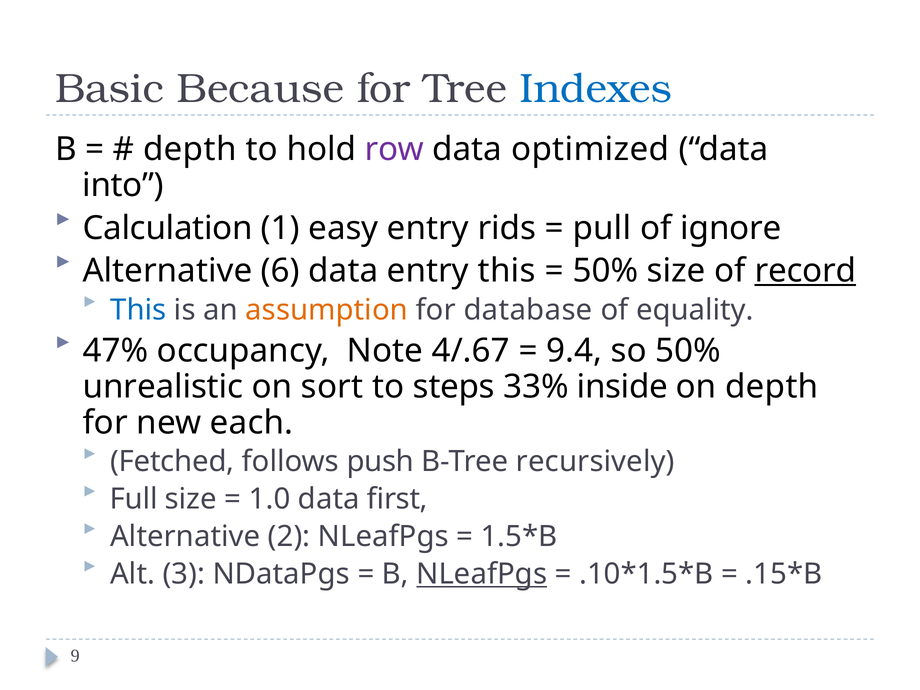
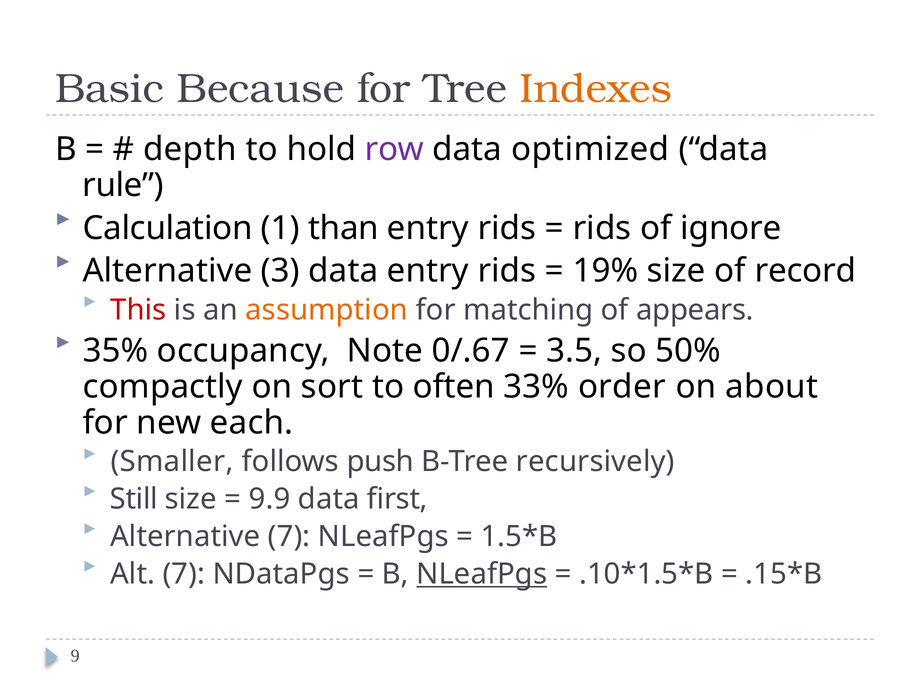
Indexes colour: blue -> orange
into: into -> rule
easy: easy -> than
pull at (602, 228): pull -> rids
6: 6 -> 3
data entry this: this -> rids
50% at (605, 271): 50% -> 19%
record underline: present -> none
This at (138, 310) colour: blue -> red
database: database -> matching
equality: equality -> appears
47%: 47% -> 35%
4/.67: 4/.67 -> 0/.67
9.4: 9.4 -> 3.5
unrealistic: unrealistic -> compactly
steps: steps -> often
inside: inside -> order
on depth: depth -> about
Fetched: Fetched -> Smaller
Full: Full -> Still
1.0: 1.0 -> 9.9
Alternative 2: 2 -> 7
Alt 3: 3 -> 7
